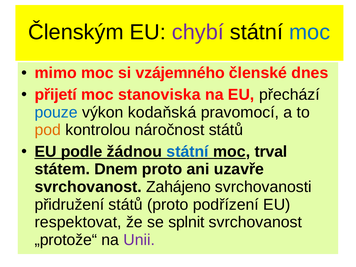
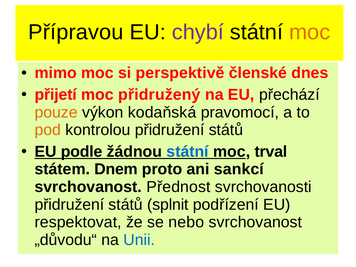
Členským: Členským -> Přípravou
moc at (310, 32) colour: blue -> orange
vzájemného: vzájemného -> perspektivě
stanoviska: stanoviska -> přidružený
pouze colour: blue -> orange
kontrolou náročnost: náročnost -> přidružení
uzavře: uzavře -> sankcí
Zahájeno: Zahájeno -> Přednost
států proto: proto -> splnit
splnit: splnit -> nebo
„protože“: „protože“ -> „důvodu“
Unii colour: purple -> blue
